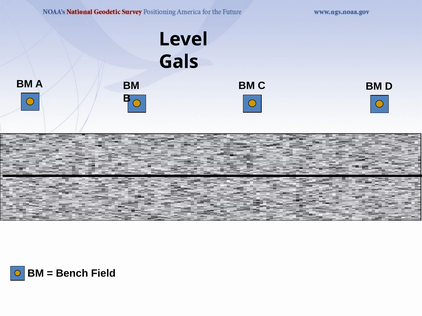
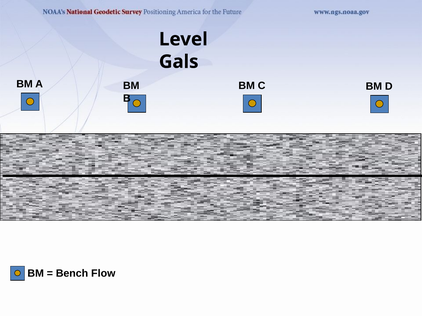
Field: Field -> Flow
